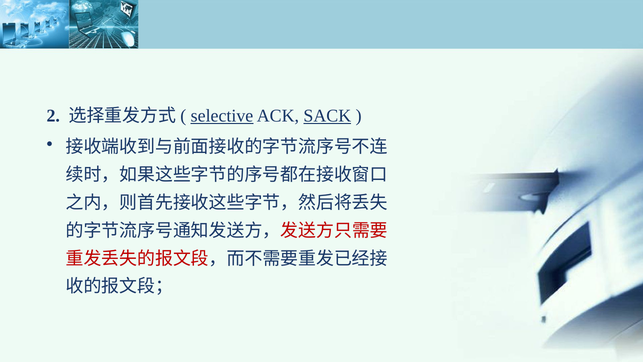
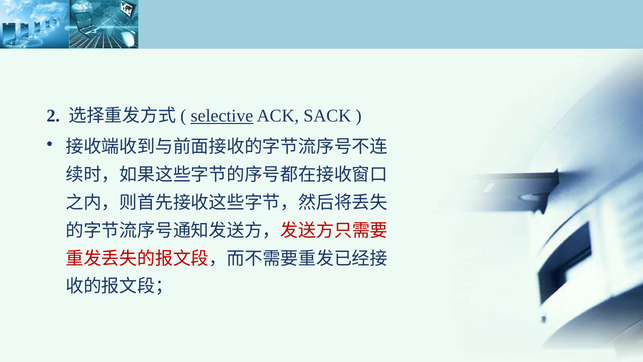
SACK underline: present -> none
